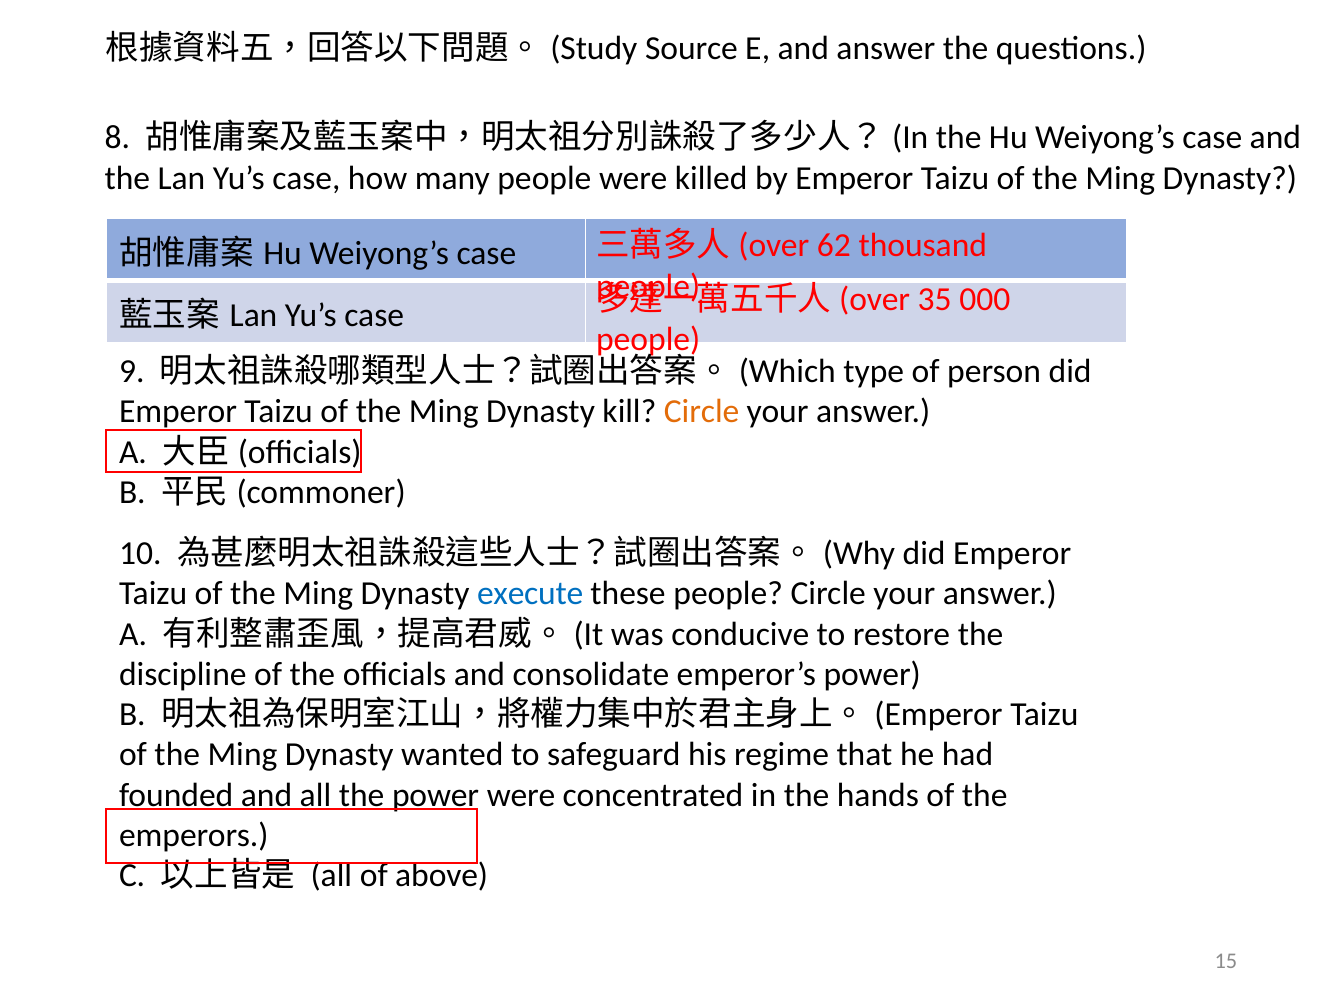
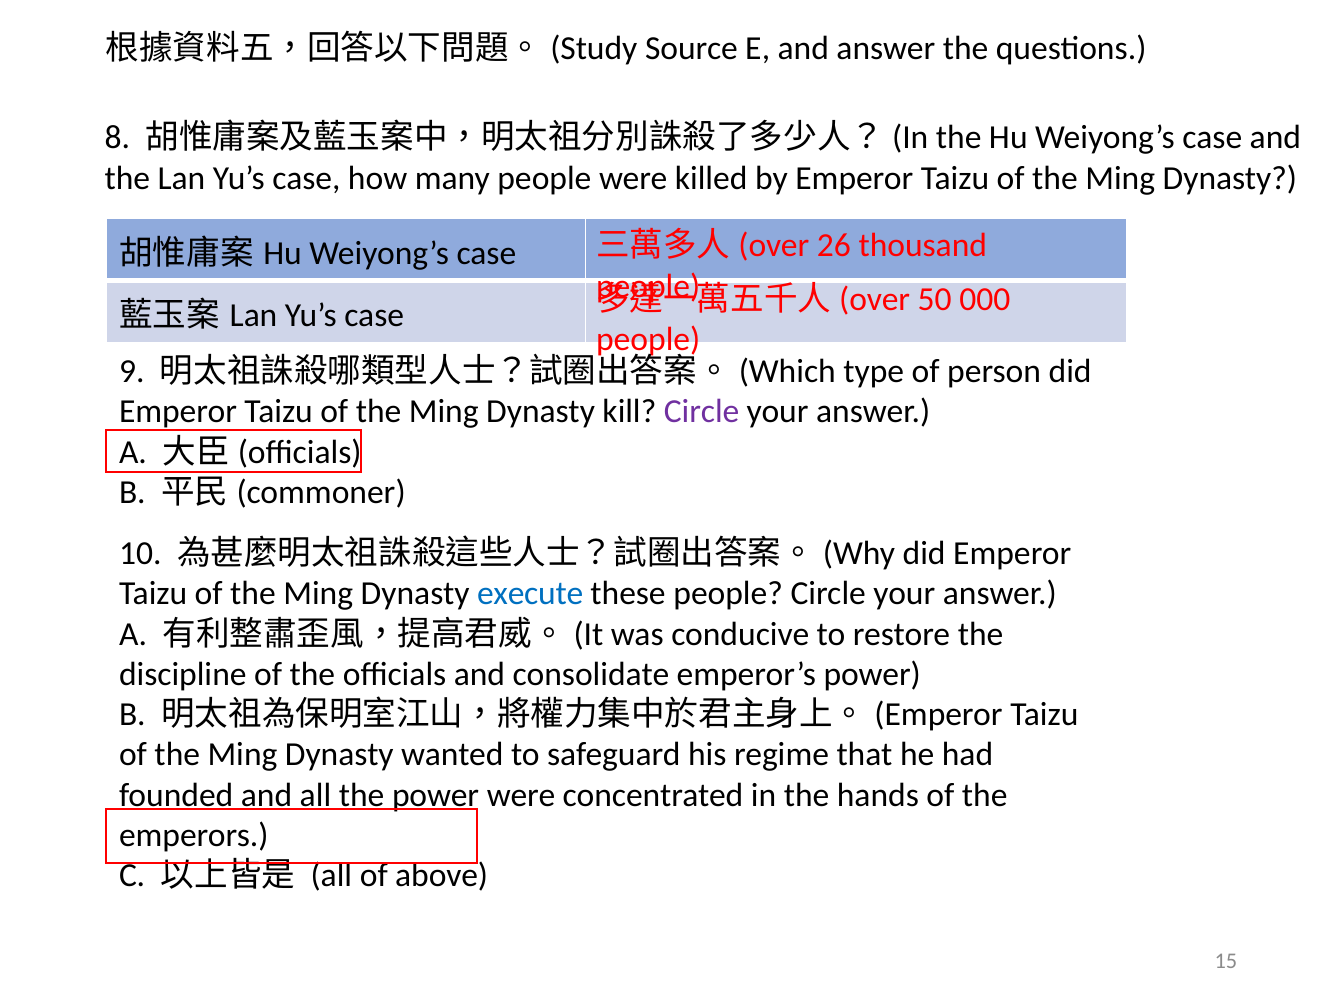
62: 62 -> 26
35: 35 -> 50
Circle at (702, 412) colour: orange -> purple
